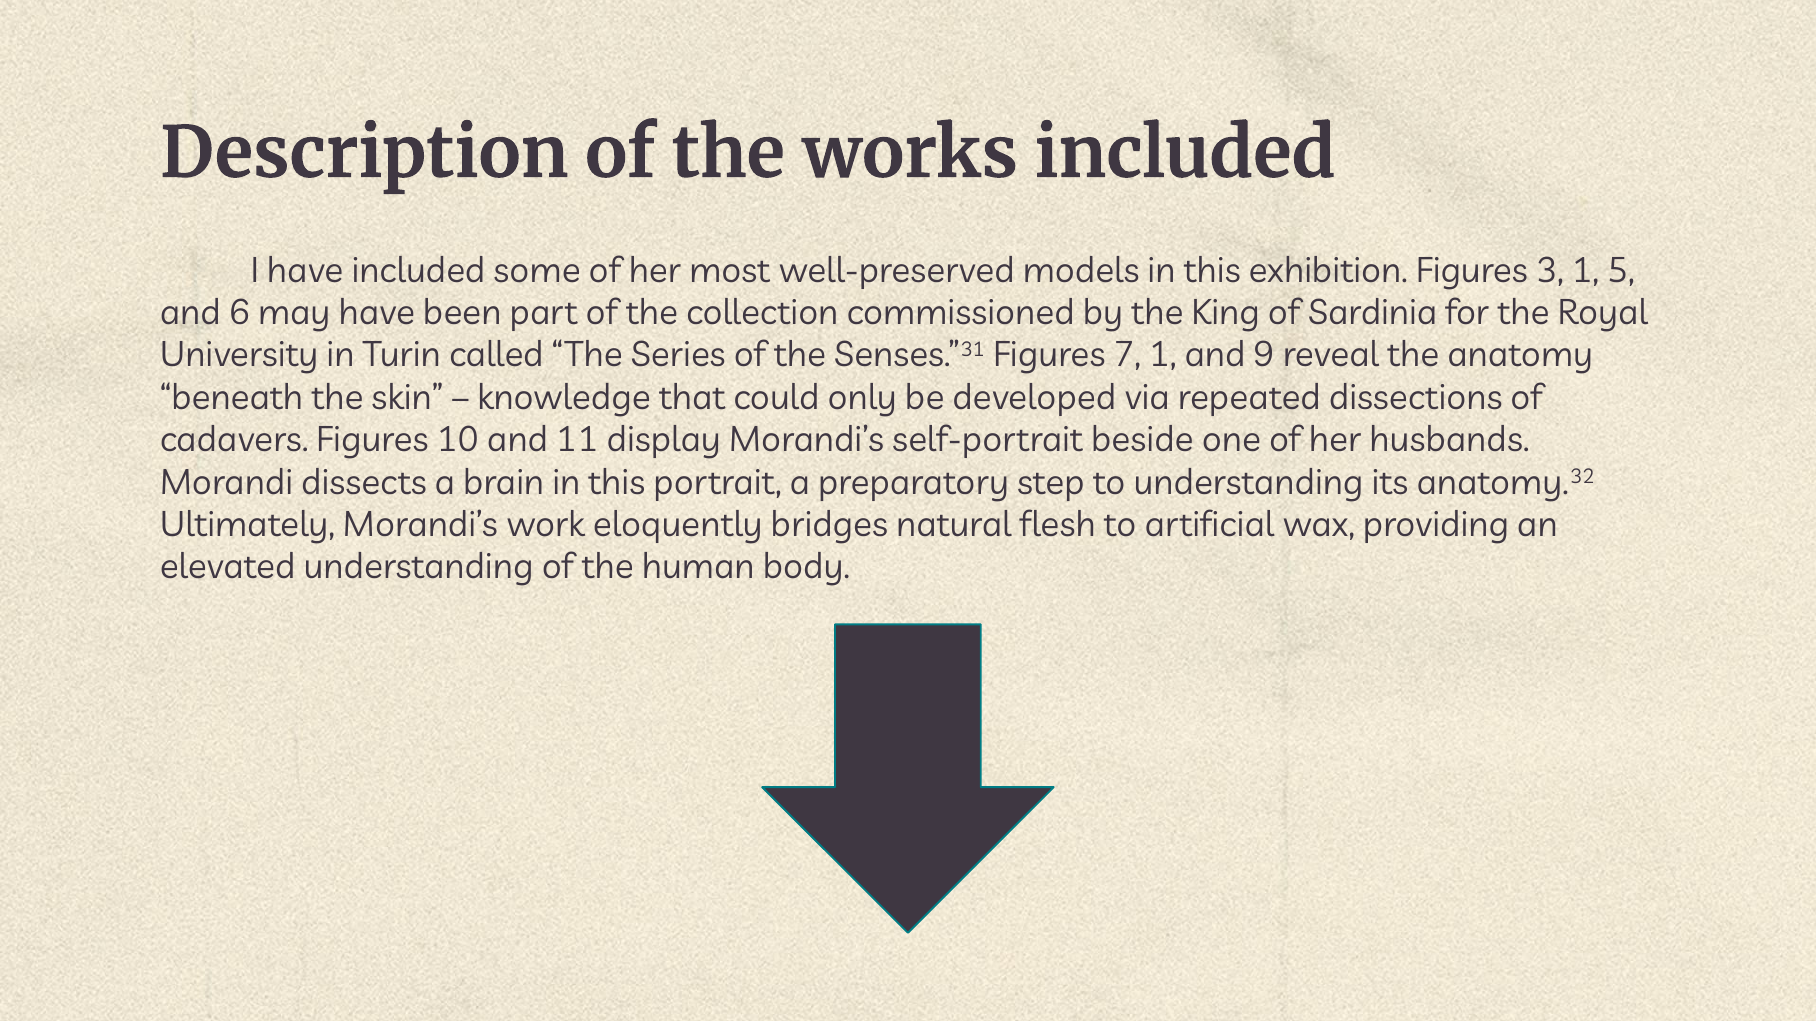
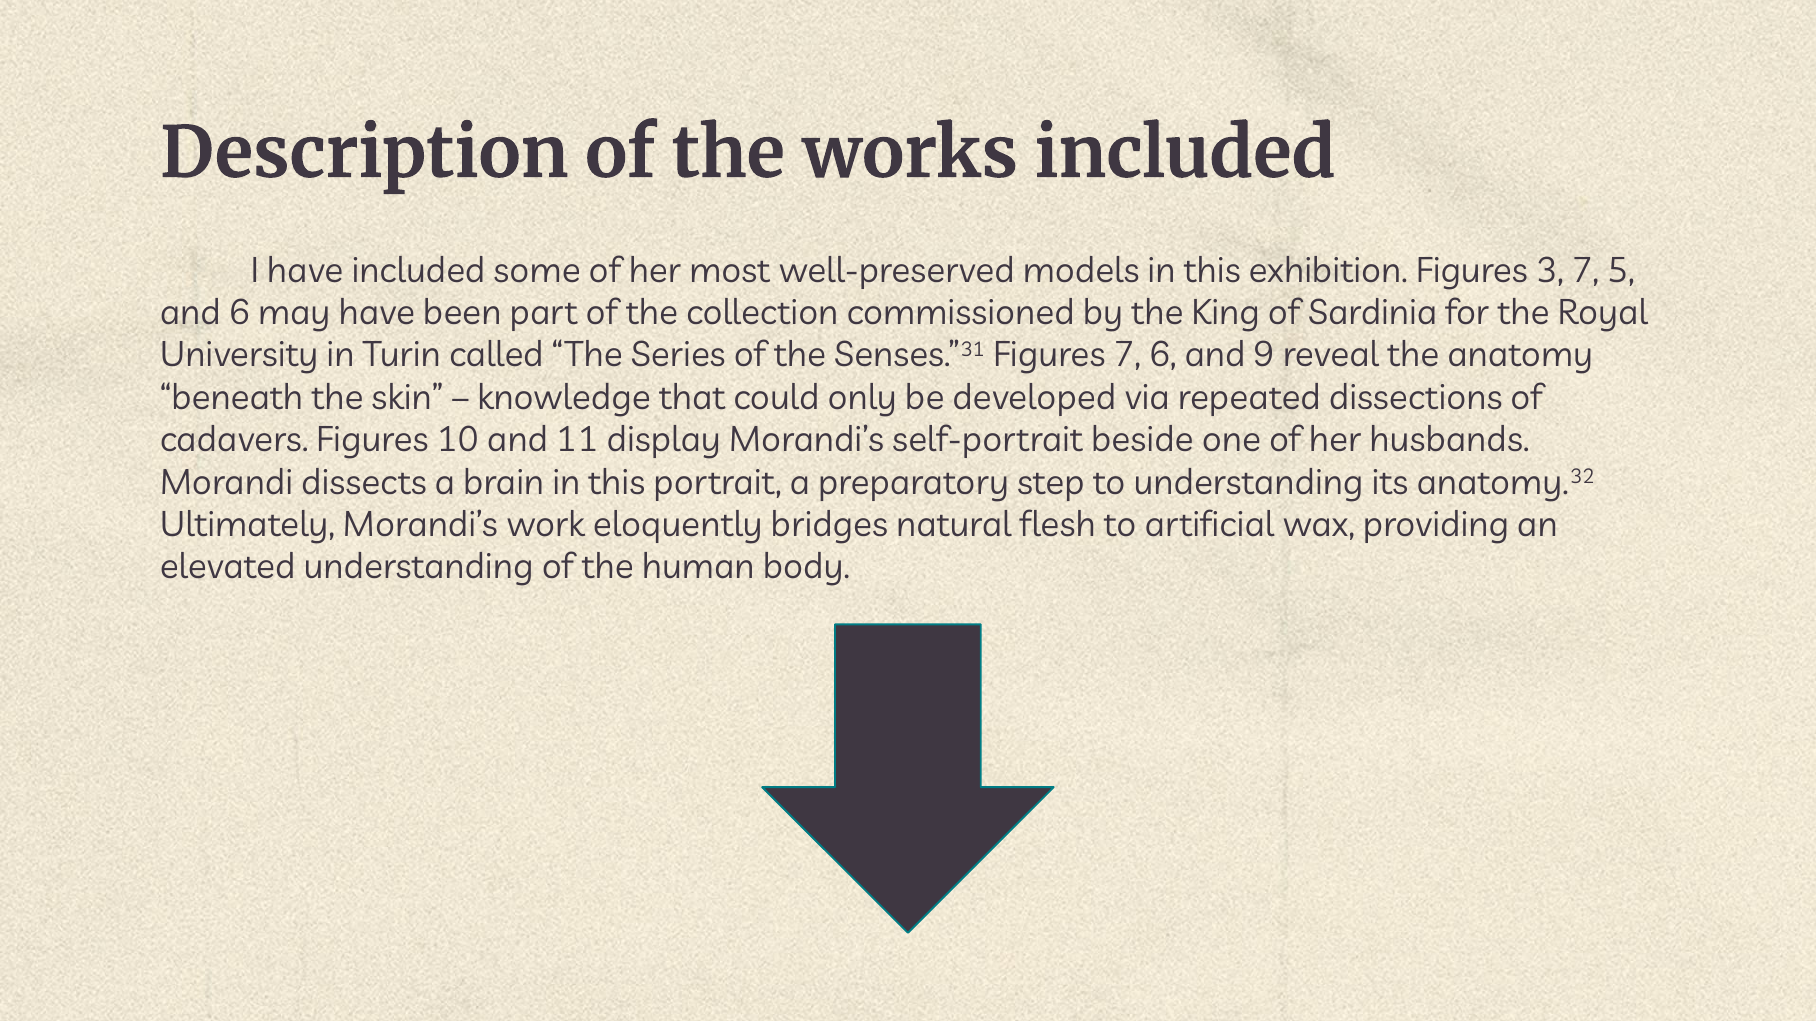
3 1: 1 -> 7
7 1: 1 -> 6
